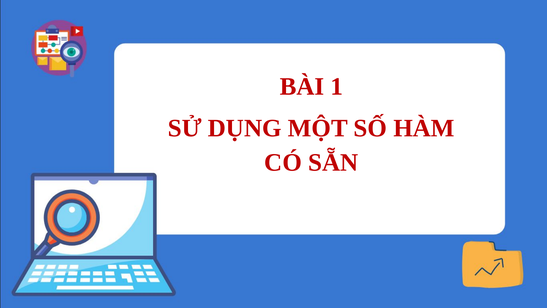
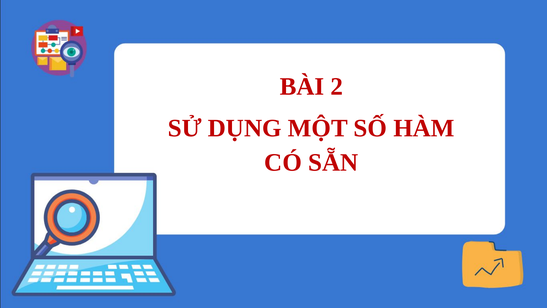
1: 1 -> 2
